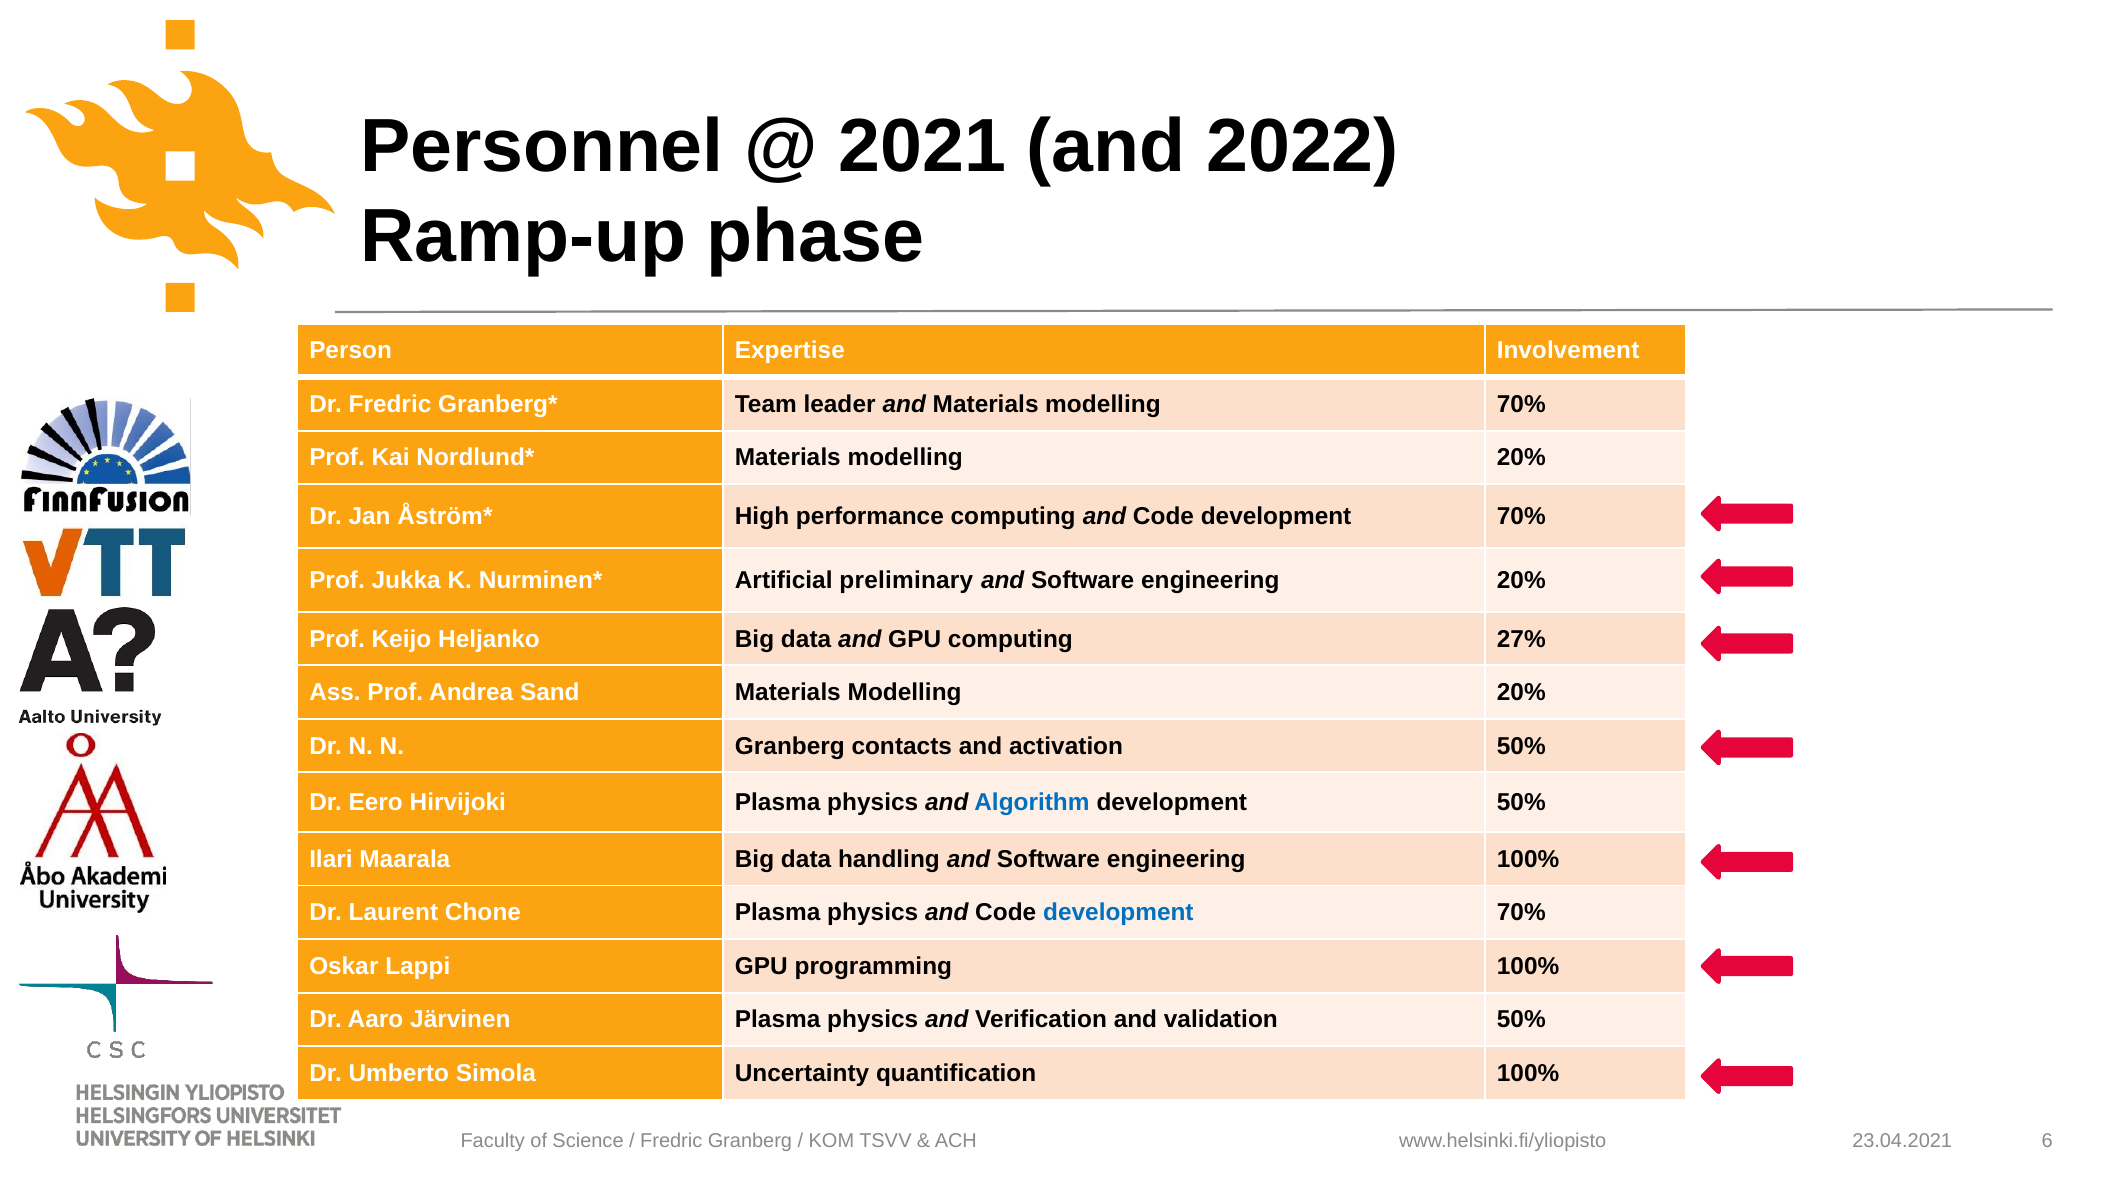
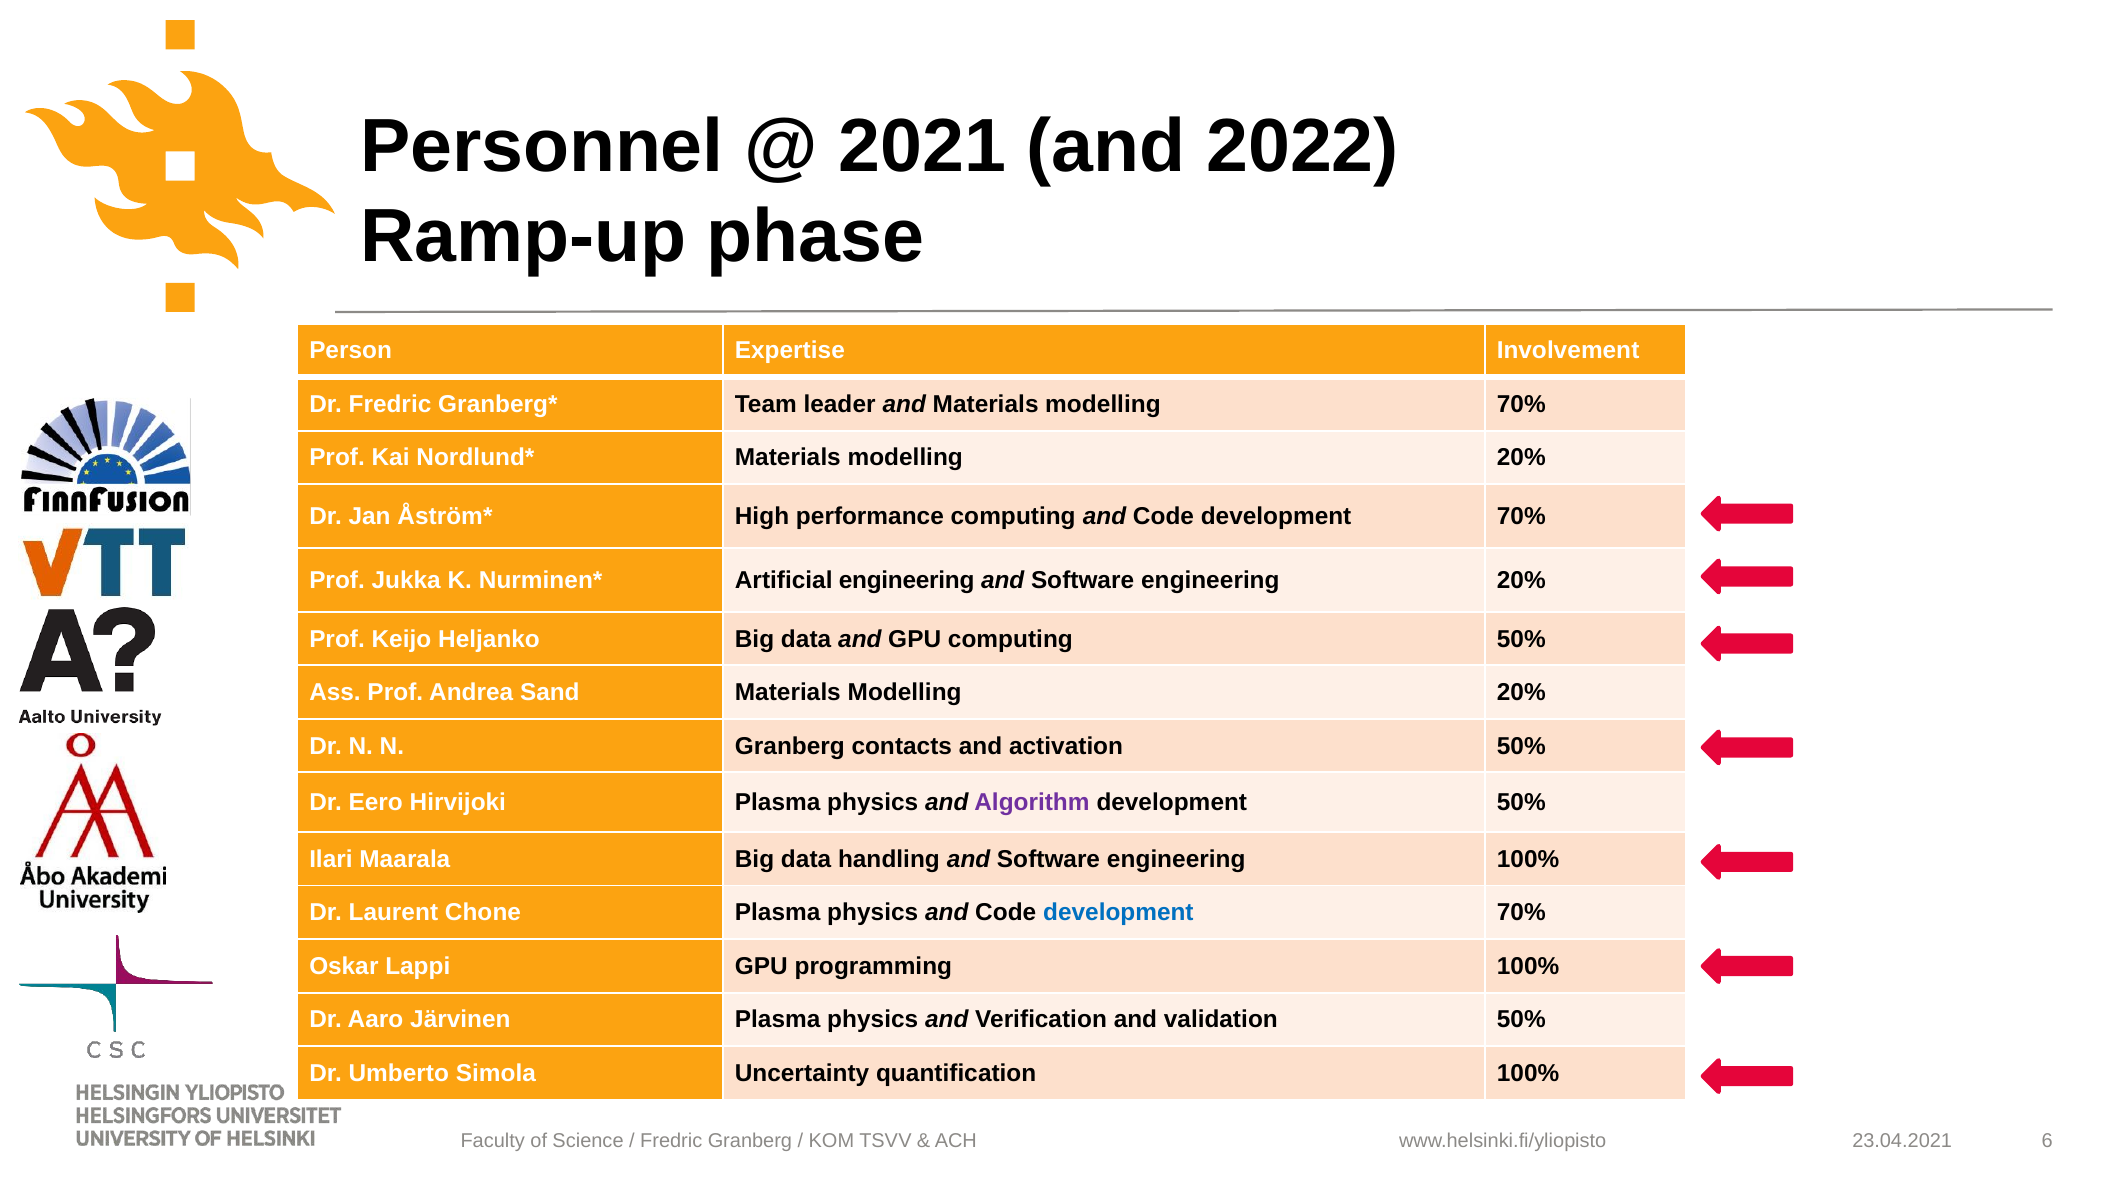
Artificial preliminary: preliminary -> engineering
computing 27%: 27% -> 50%
Algorithm colour: blue -> purple
